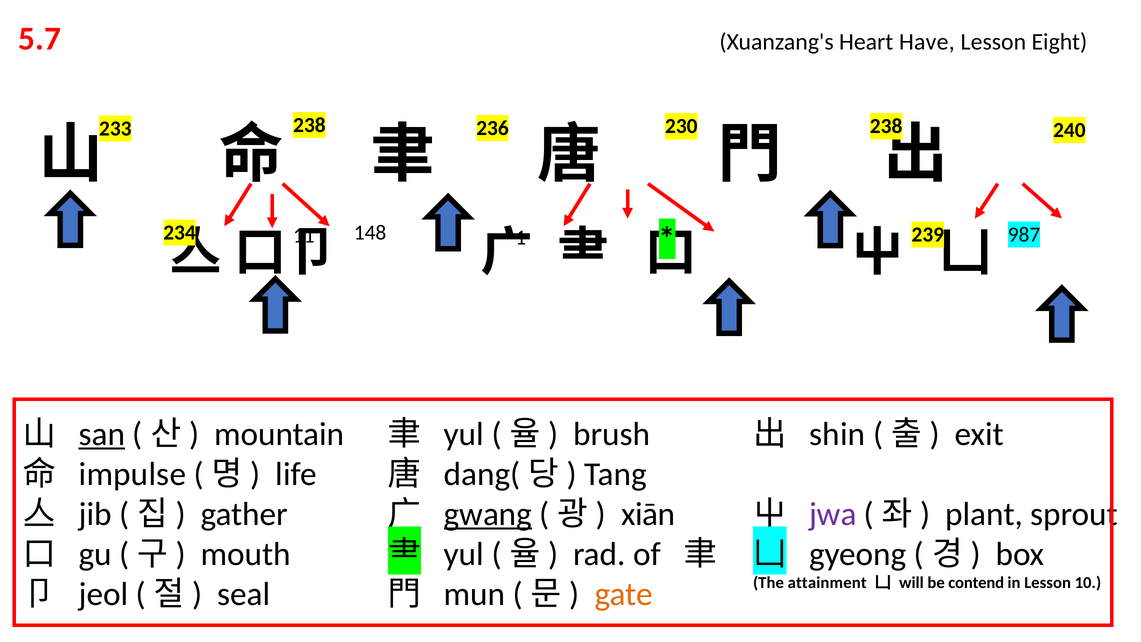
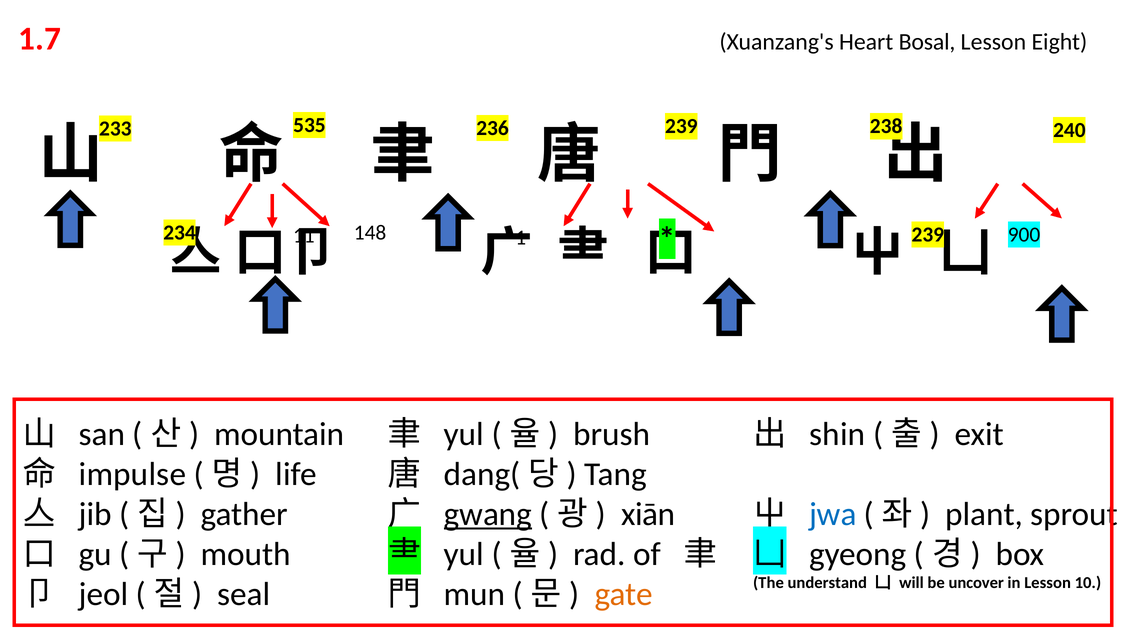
5.7: 5.7 -> 1.7
Have: Have -> Bosal
236 230: 230 -> 239
233 238: 238 -> 535
987: 987 -> 900
san underline: present -> none
jwa colour: purple -> blue
attainment: attainment -> understand
contend: contend -> uncover
